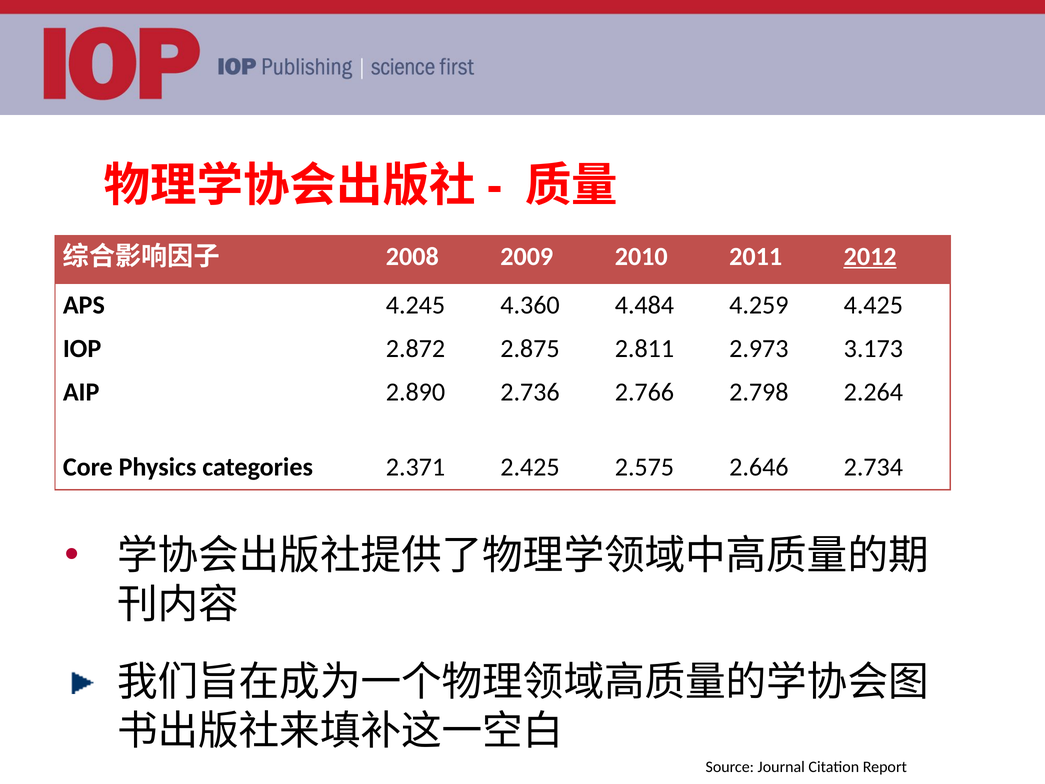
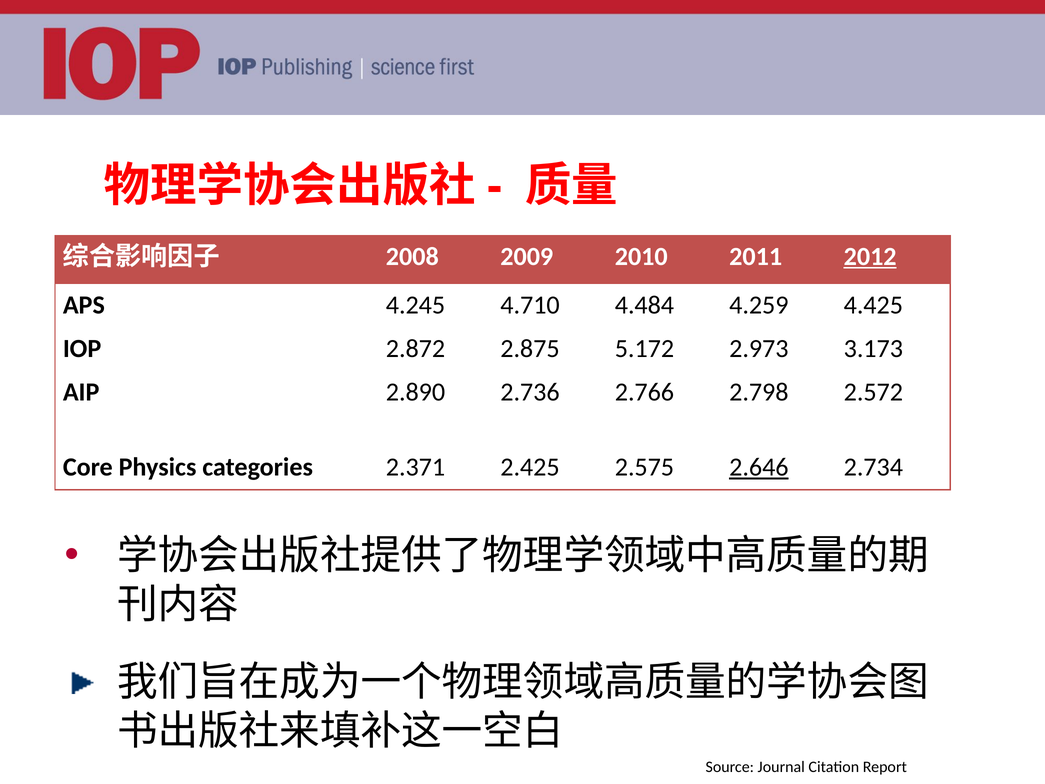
4.360: 4.360 -> 4.710
2.811: 2.811 -> 5.172
2.264: 2.264 -> 2.572
2.646 underline: none -> present
